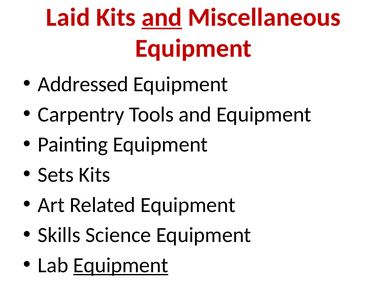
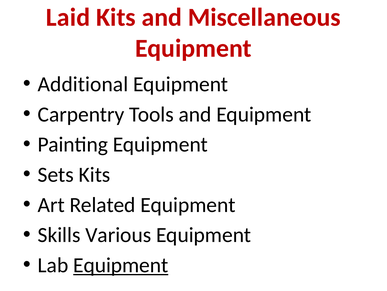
and at (162, 17) underline: present -> none
Addressed: Addressed -> Additional
Science: Science -> Various
